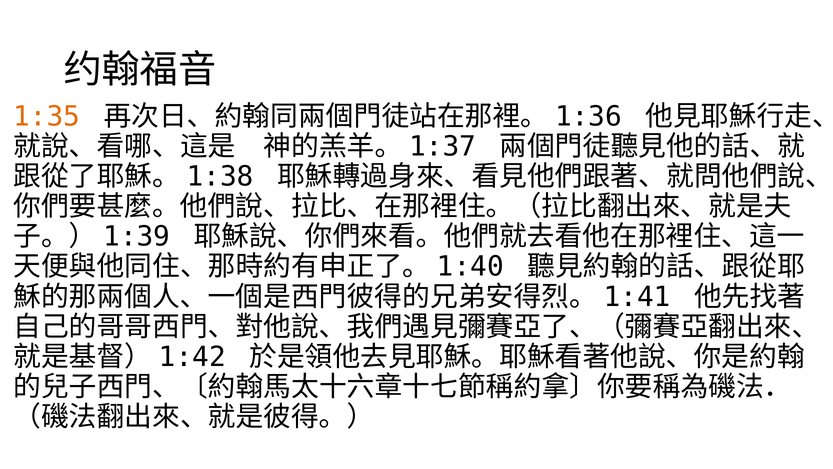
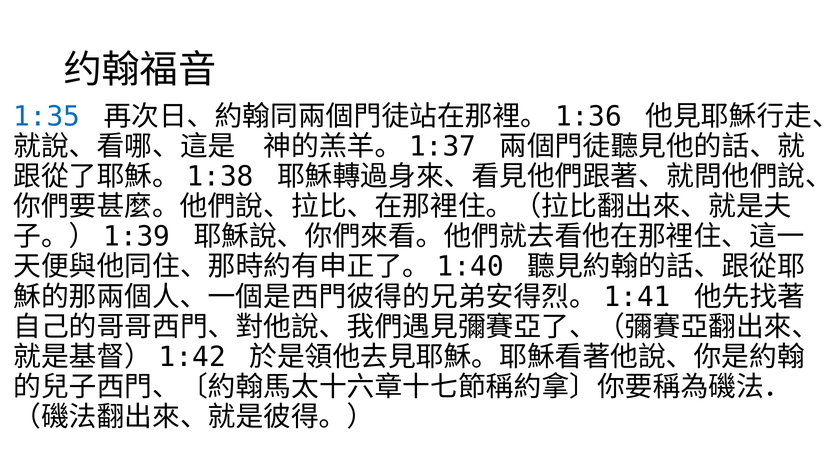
1:35 colour: orange -> blue
